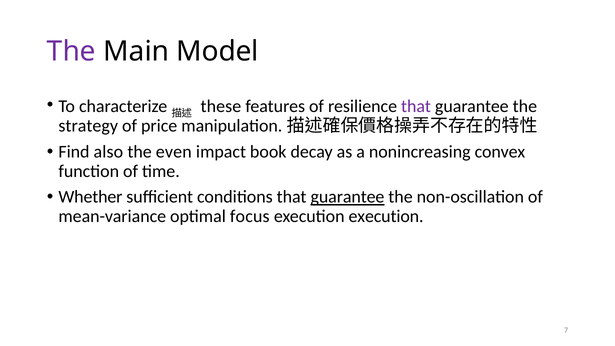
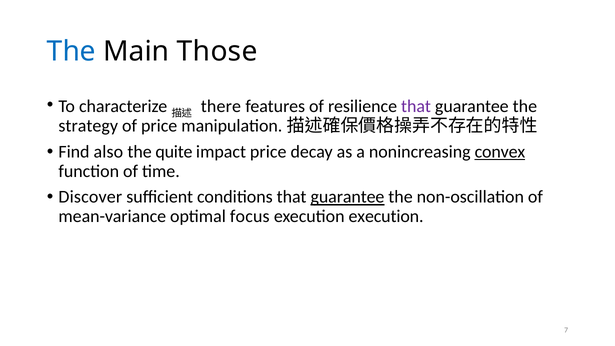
The at (71, 52) colour: purple -> blue
Model: Model -> Those
these: these -> there
even: even -> quite
impact book: book -> price
convex underline: none -> present
Whether: Whether -> Discover
